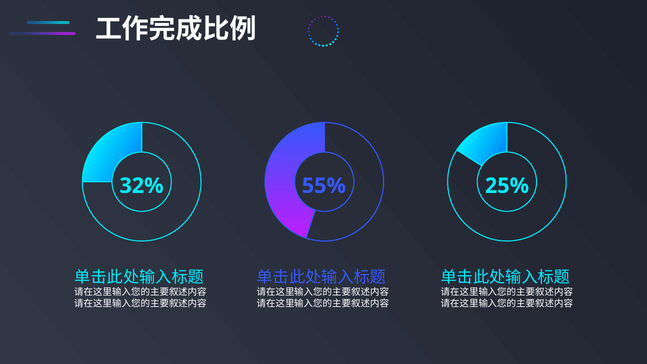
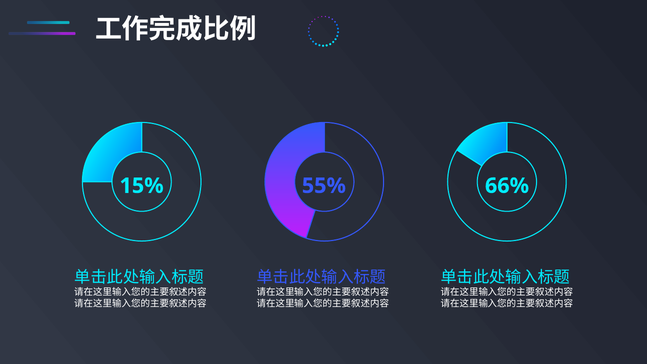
32%: 32% -> 15%
25%: 25% -> 66%
